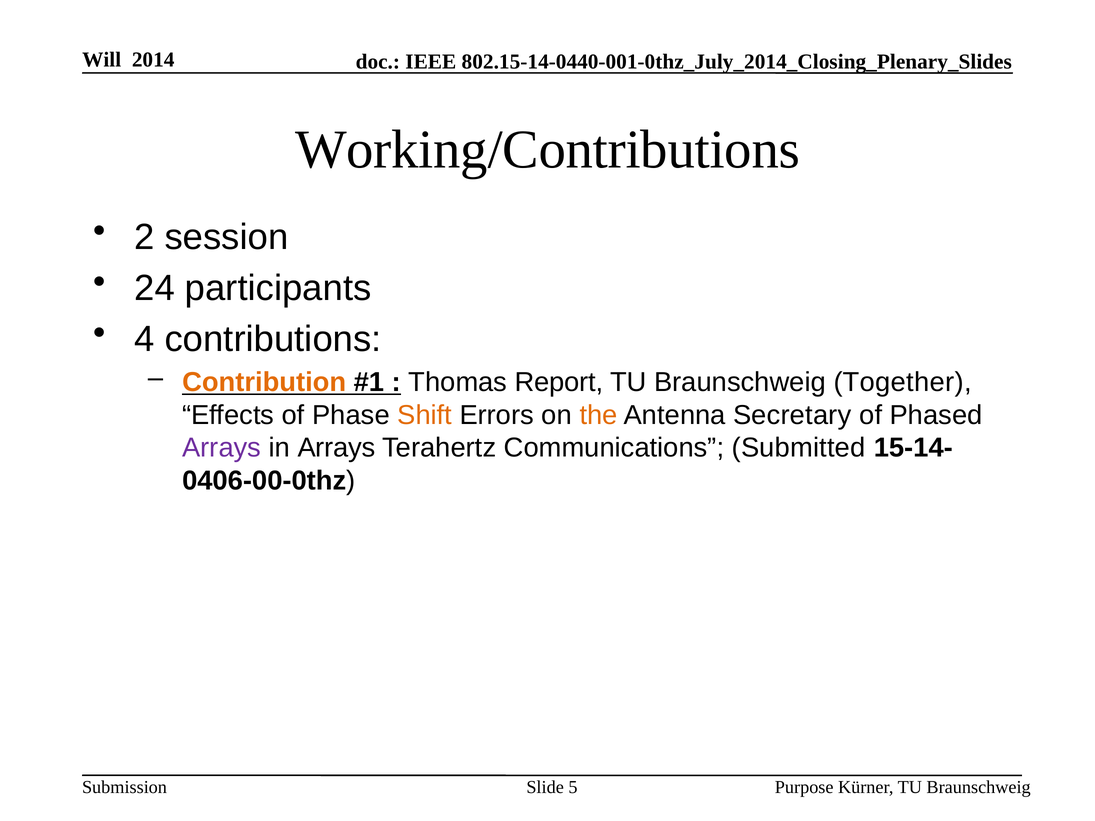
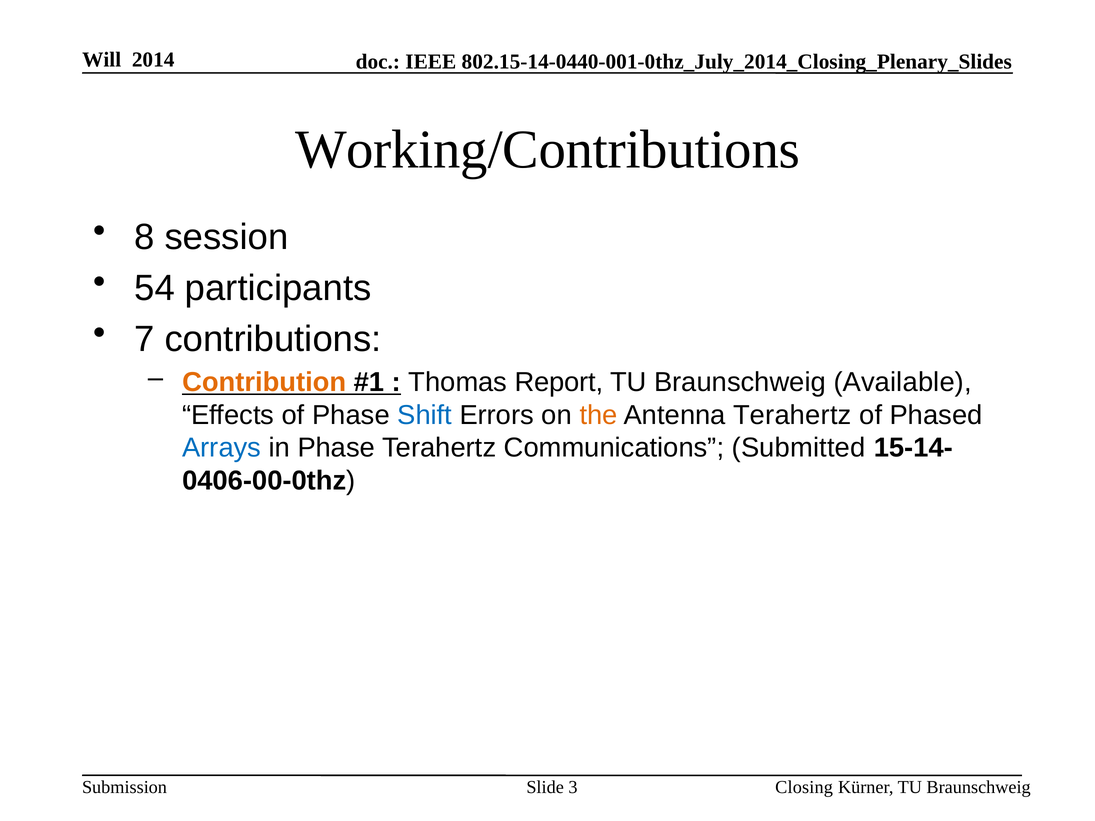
2: 2 -> 8
24: 24 -> 54
4: 4 -> 7
Together: Together -> Available
Shift colour: orange -> blue
Antenna Secretary: Secretary -> Terahertz
Arrays at (222, 448) colour: purple -> blue
in Arrays: Arrays -> Phase
Purpose: Purpose -> Closing
5: 5 -> 3
